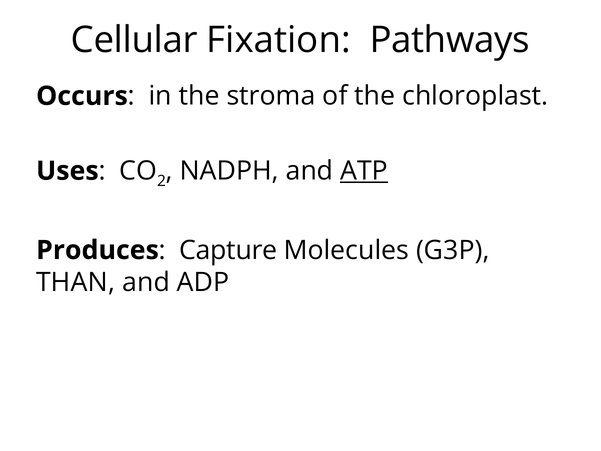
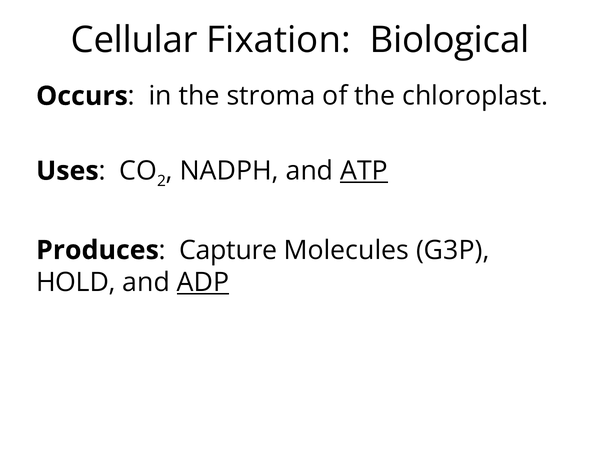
Pathways: Pathways -> Biological
THAN: THAN -> HOLD
ADP underline: none -> present
